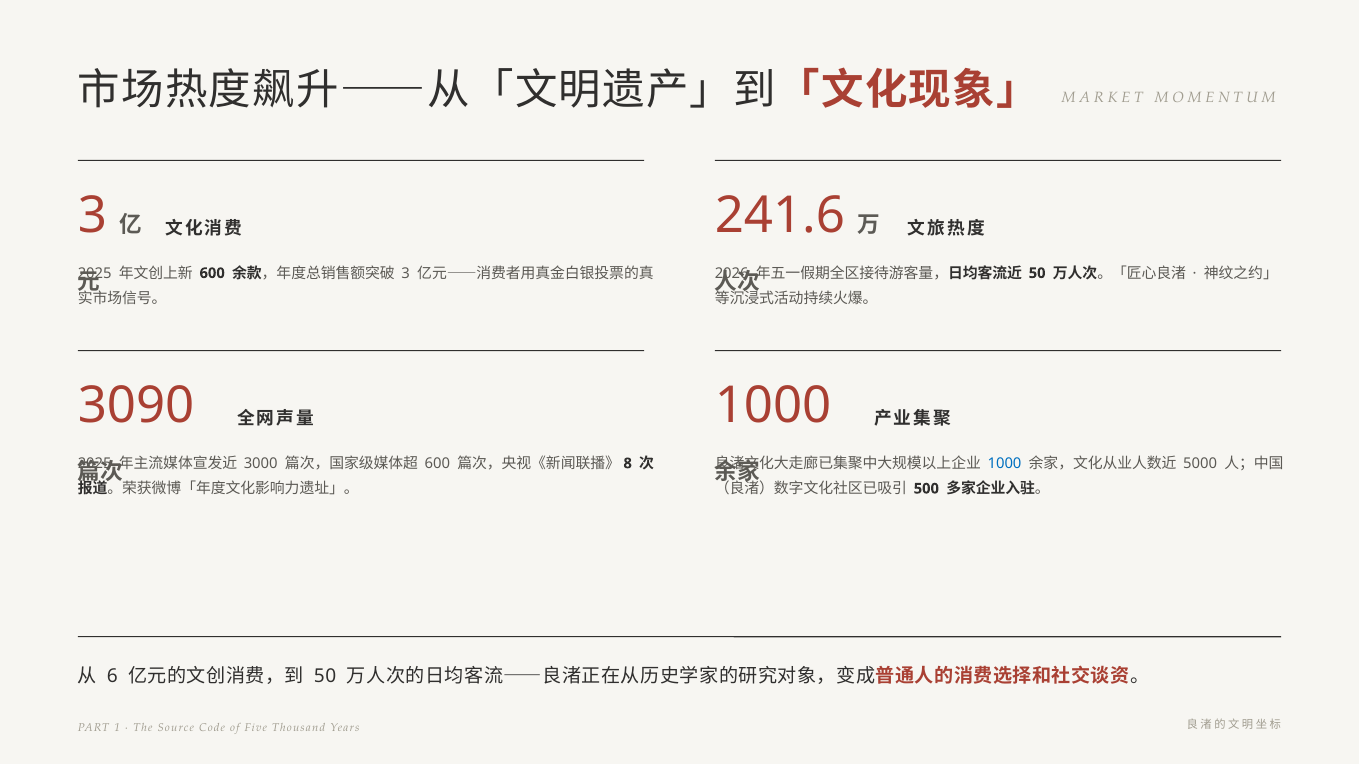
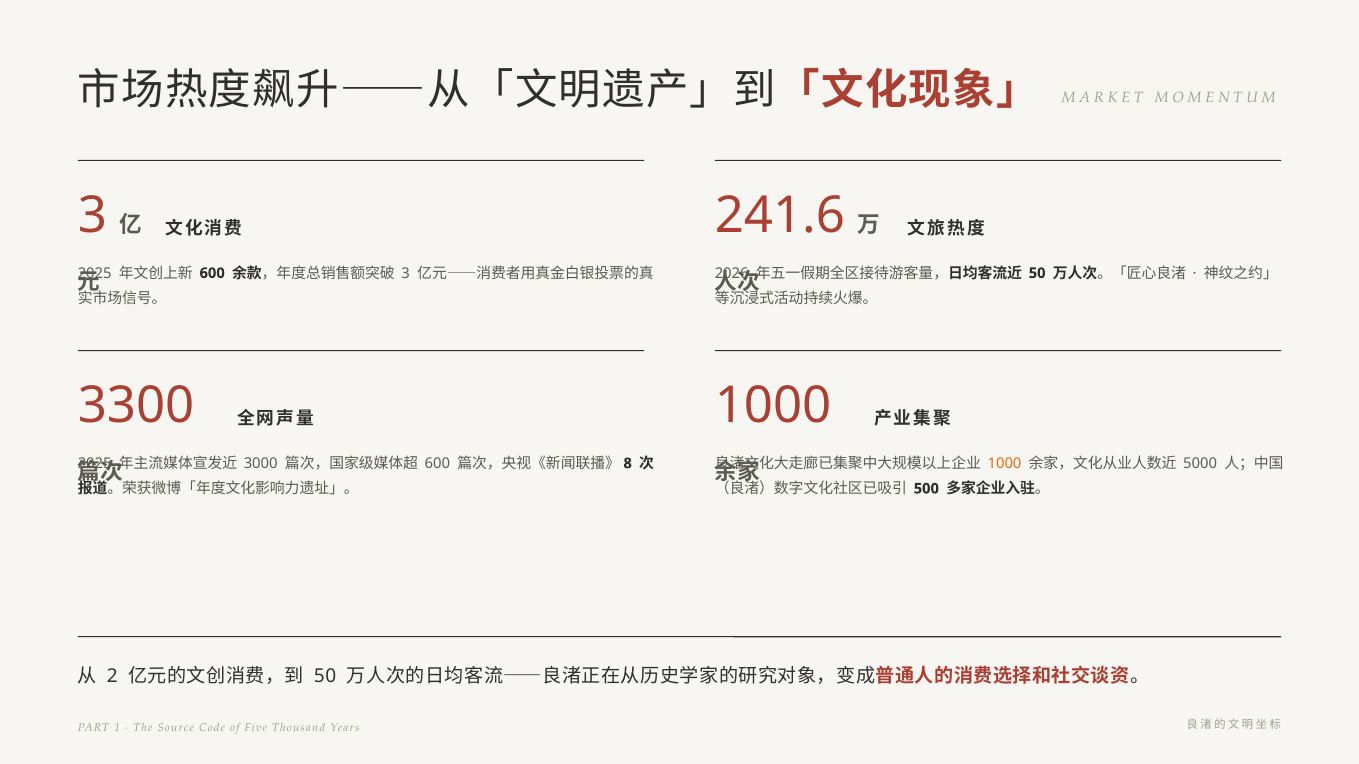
3090: 3090 -> 3300
1000 at (1005, 464) colour: blue -> orange
6: 6 -> 2
